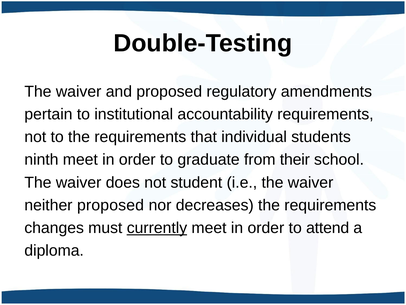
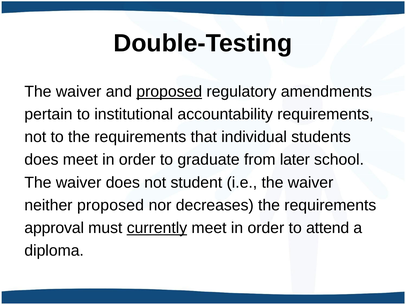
proposed at (169, 91) underline: none -> present
ninth at (41, 159): ninth -> does
their: their -> later
changes: changes -> approval
